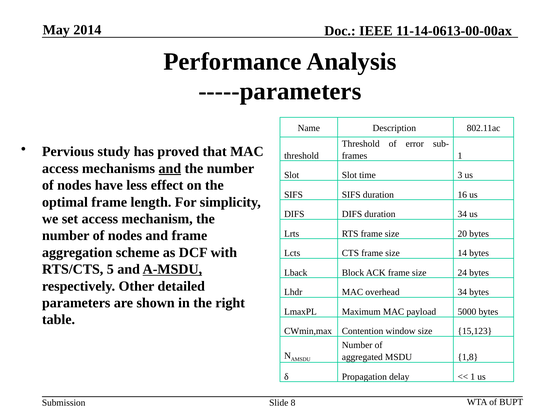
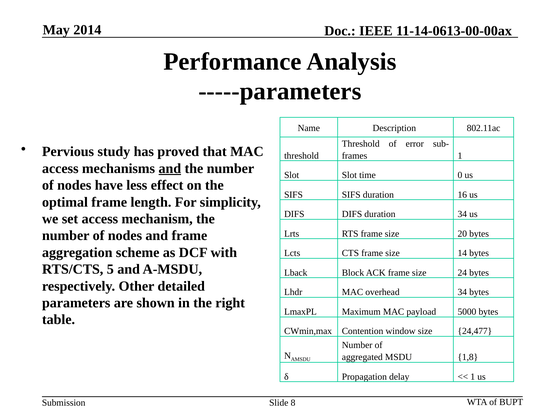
3: 3 -> 0
A-MSDU underline: present -> none
15,123: 15,123 -> 24,477
